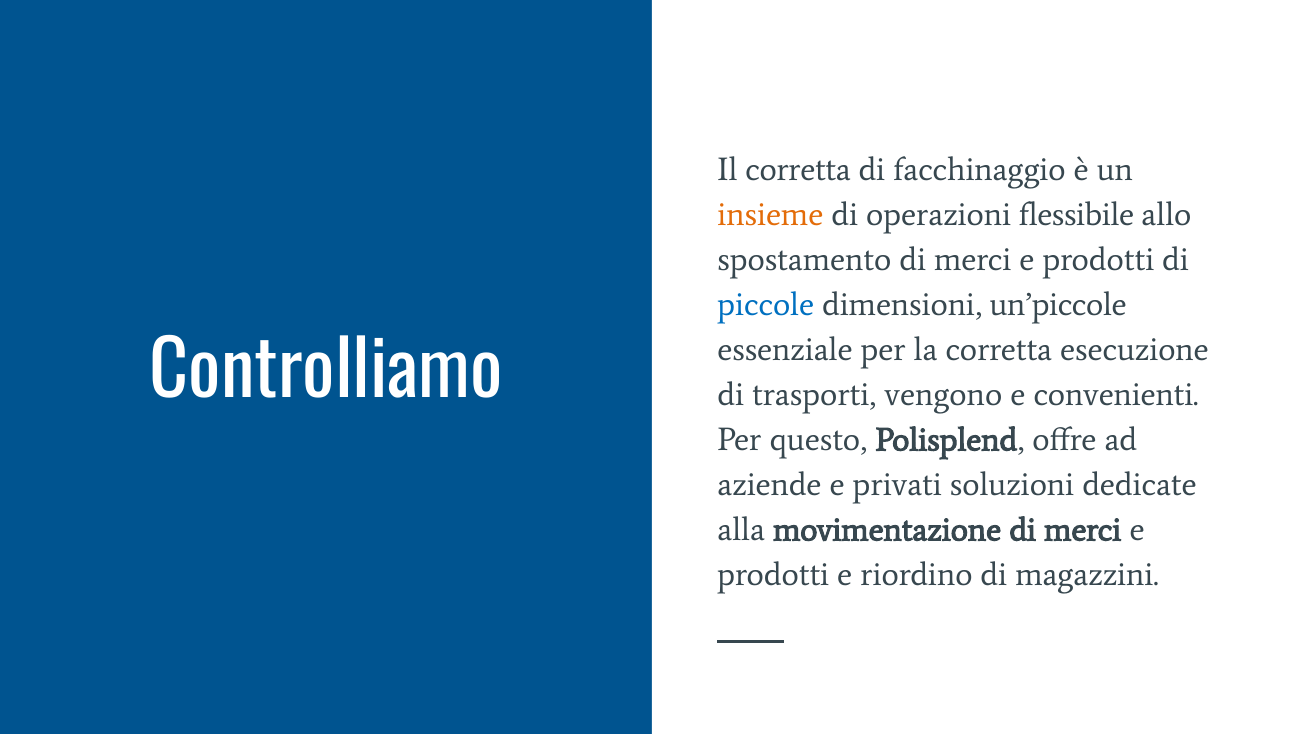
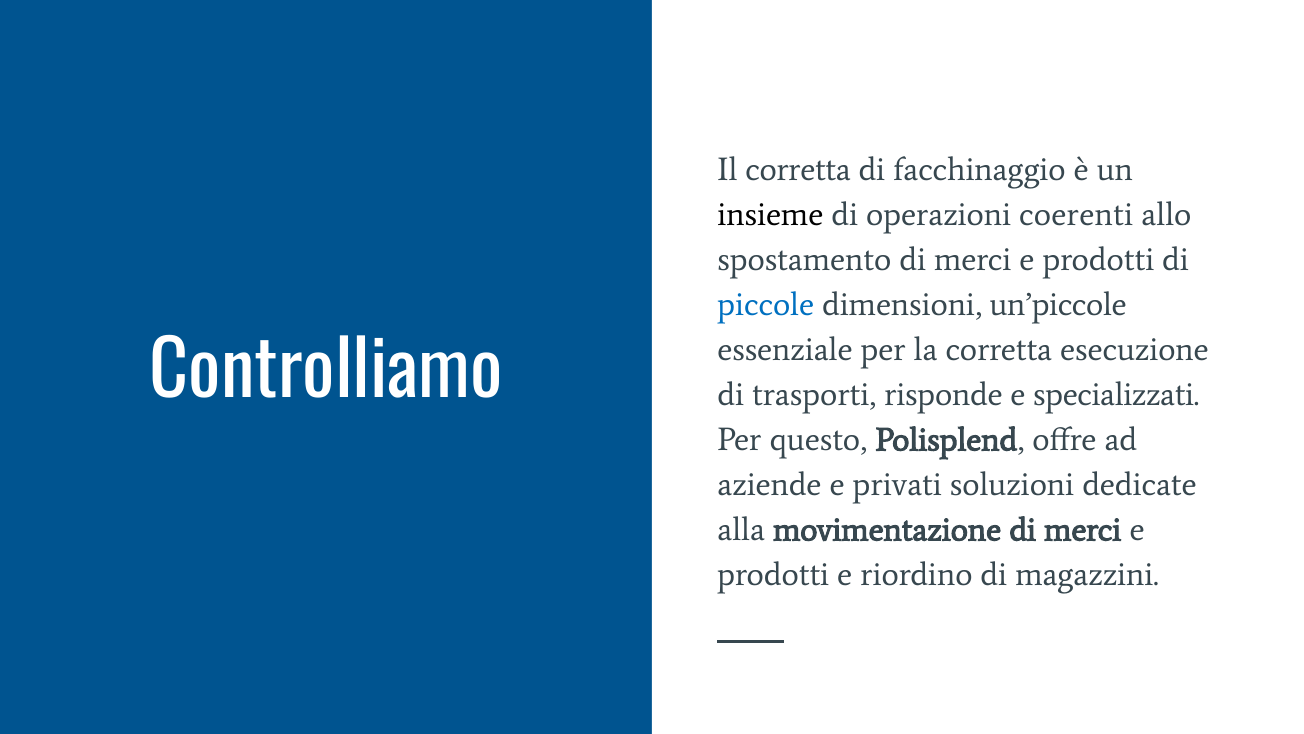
insieme colour: orange -> black
flessibile: flessibile -> coerenti
vengono: vengono -> risponde
convenienti: convenienti -> specializzati
